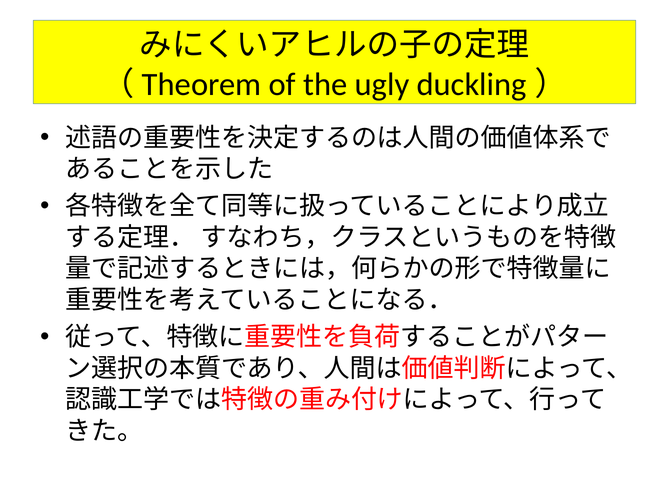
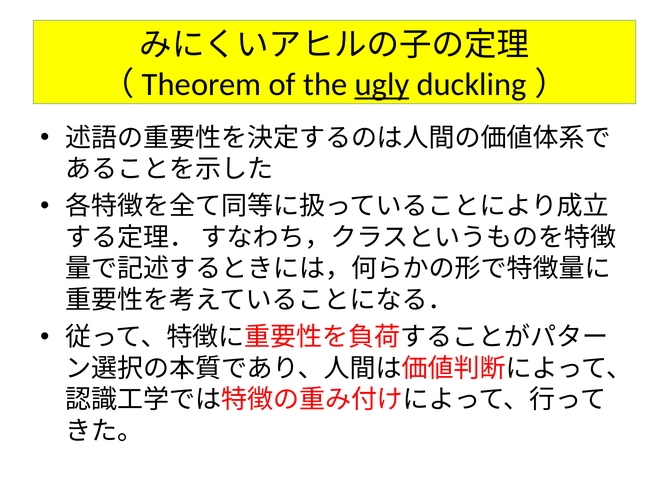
ugly underline: none -> present
